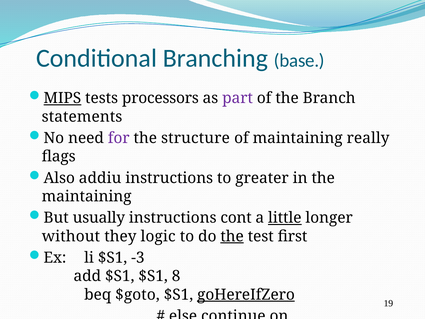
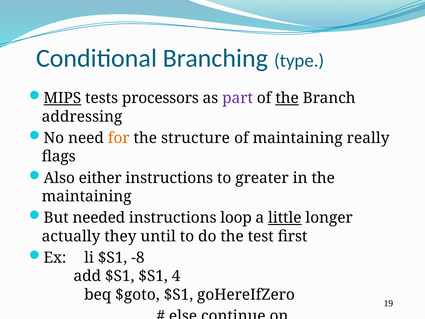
base: base -> type
the at (287, 98) underline: none -> present
statements: statements -> addressing
for colour: purple -> orange
addiu: addiu -> either
usually: usually -> needed
cont: cont -> loop
without: without -> actually
logic: logic -> until
the at (232, 236) underline: present -> none
-3: -3 -> -8
8: 8 -> 4
goHereIfZero underline: present -> none
